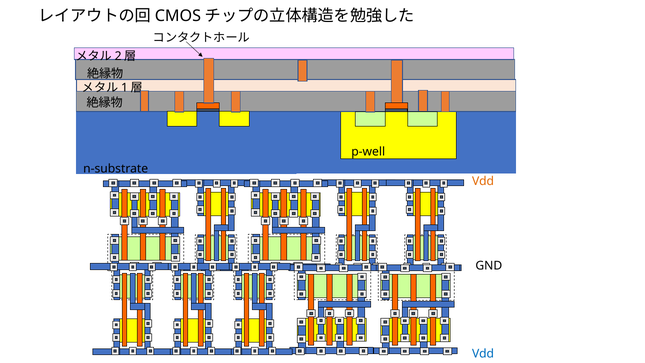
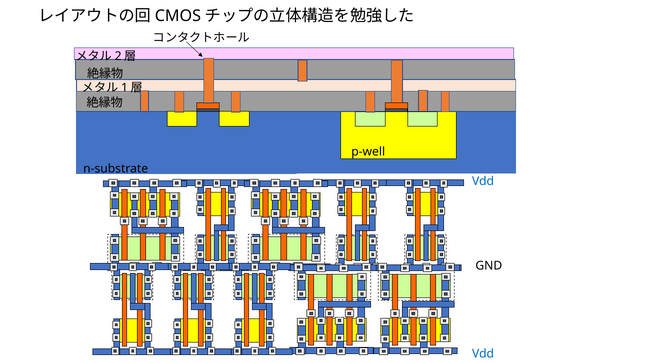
Vdd at (483, 181) colour: orange -> blue
